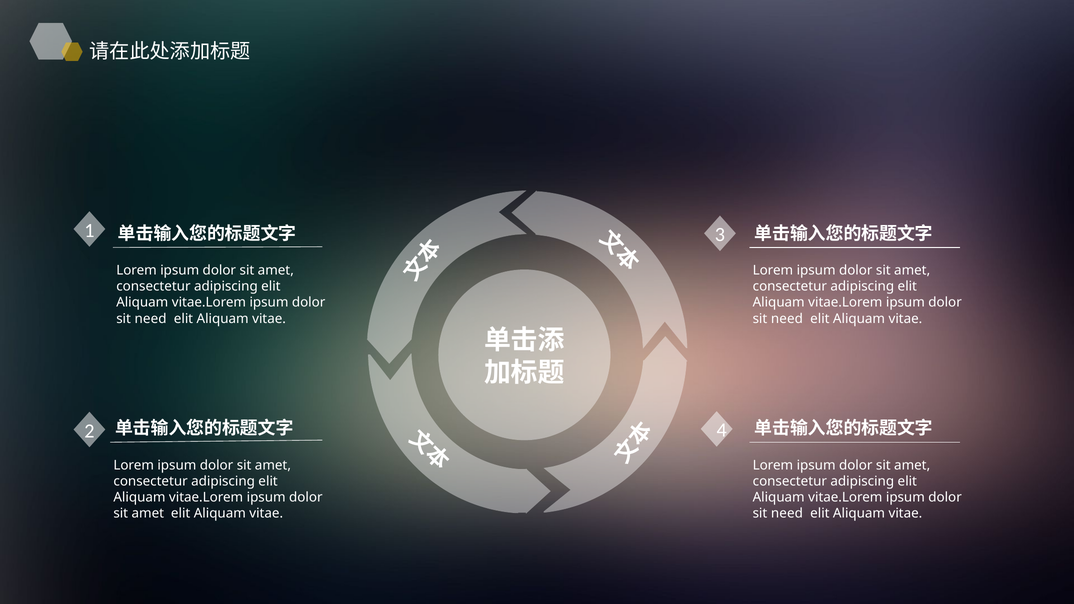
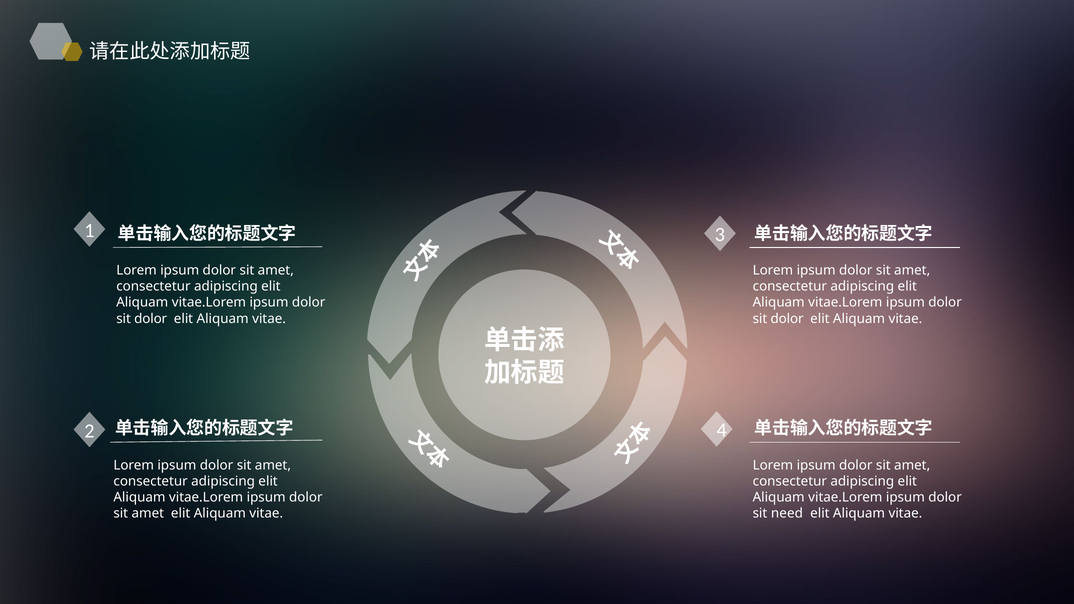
need at (151, 319): need -> dolor
need at (787, 319): need -> dolor
